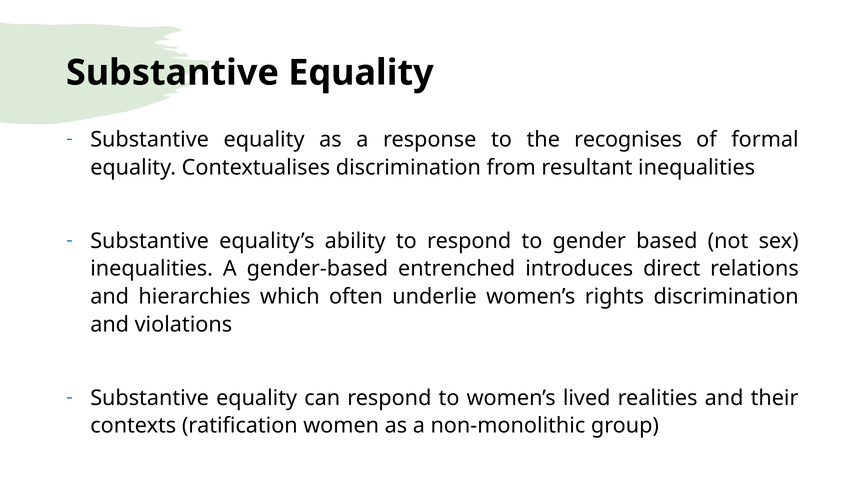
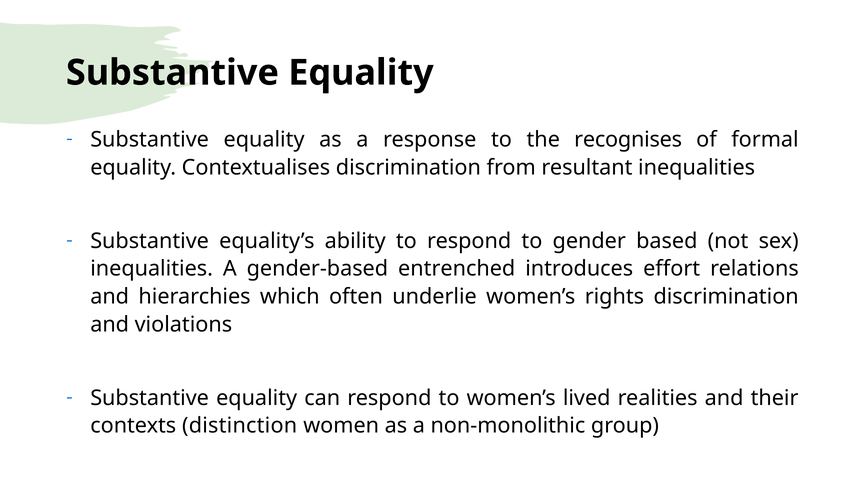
direct: direct -> effort
ratification: ratification -> distinction
